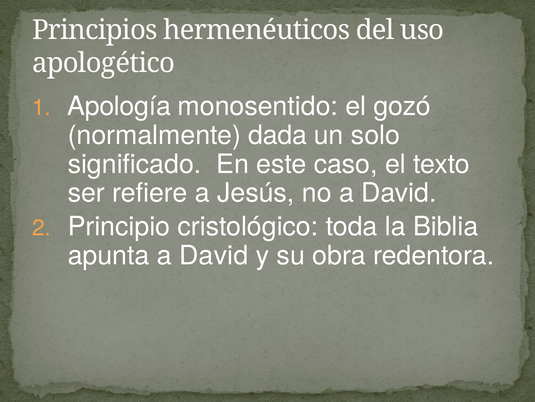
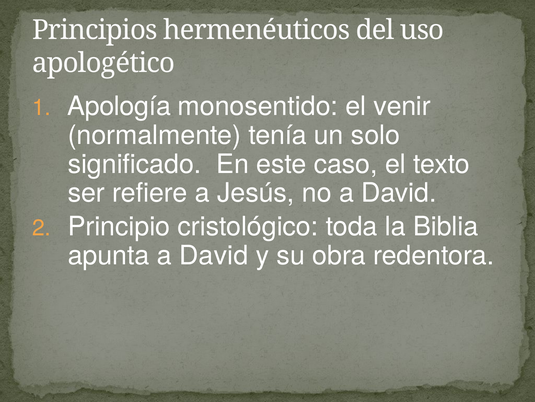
gozó: gozó -> venir
dada: dada -> tenía
